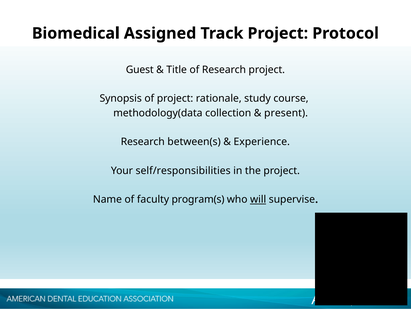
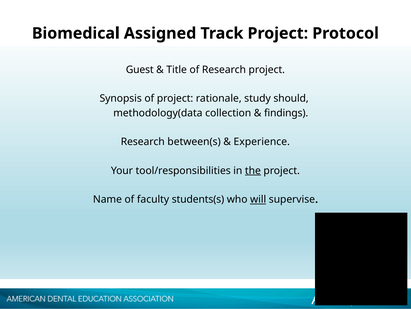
course: course -> should
present: present -> findings
self/responsibilities: self/responsibilities -> tool/responsibilities
the underline: none -> present
program(s: program(s -> students(s
